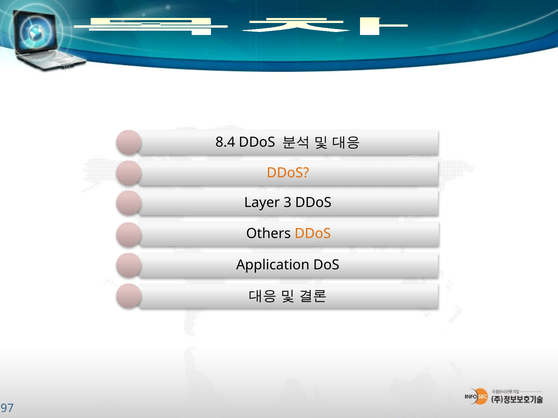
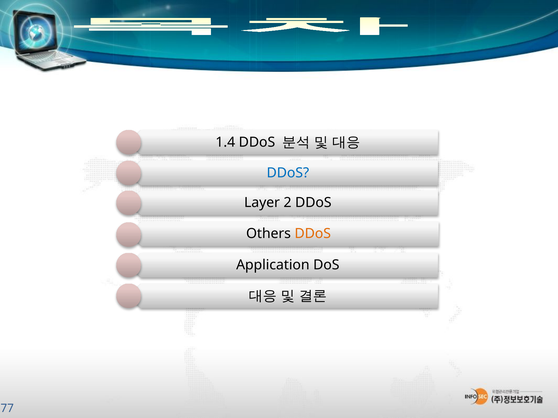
8.4: 8.4 -> 1.4
DDoS at (288, 173) colour: orange -> blue
Layer 3: 3 -> 2
97: 97 -> 77
